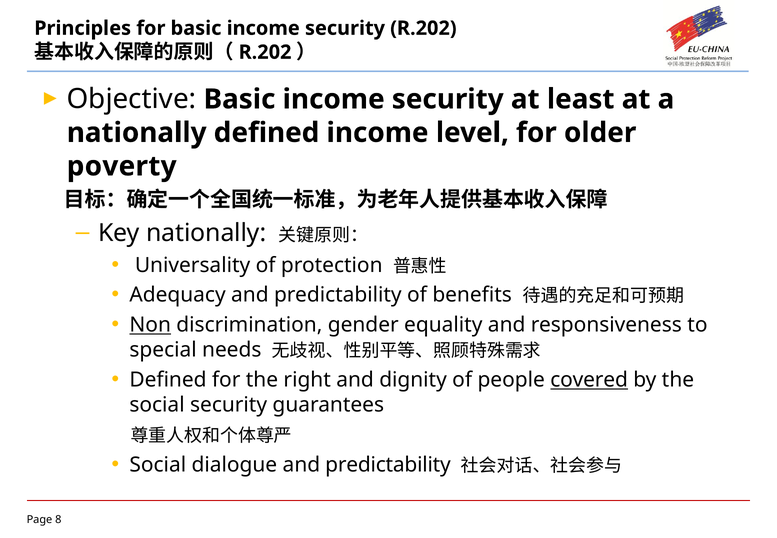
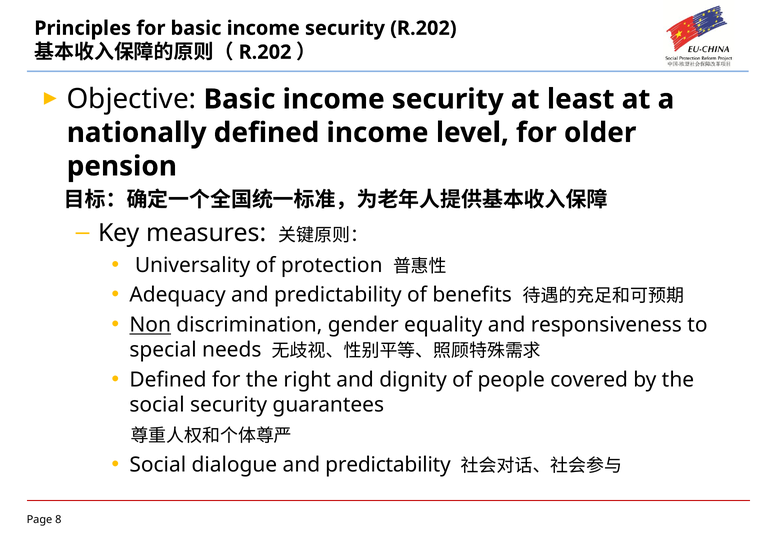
poverty: poverty -> pension
Key nationally: nationally -> measures
covered underline: present -> none
